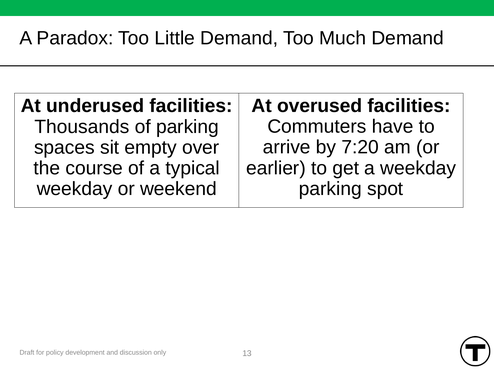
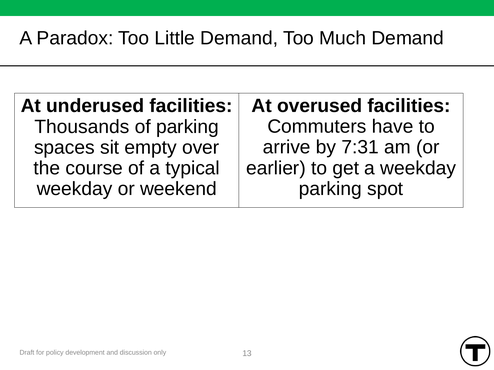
7:20: 7:20 -> 7:31
